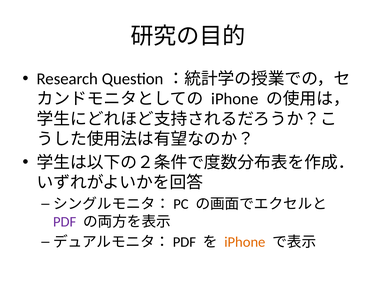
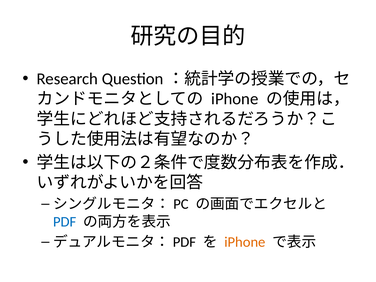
PDF colour: purple -> blue
